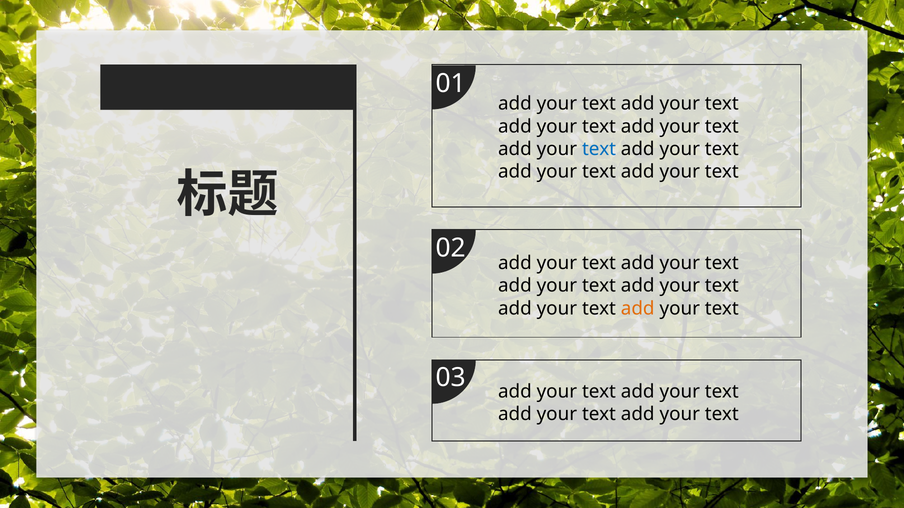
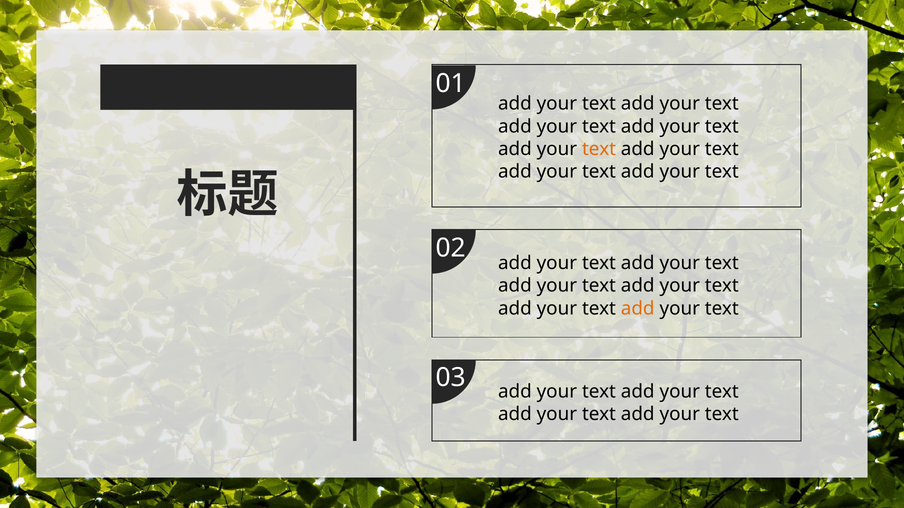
text at (599, 149) colour: blue -> orange
